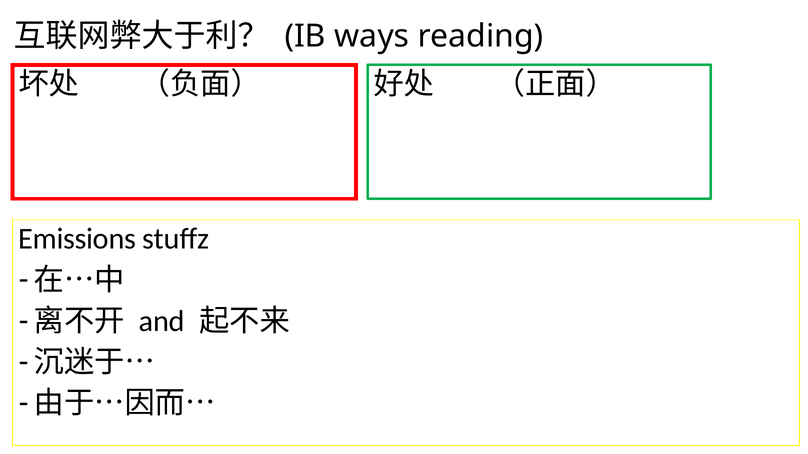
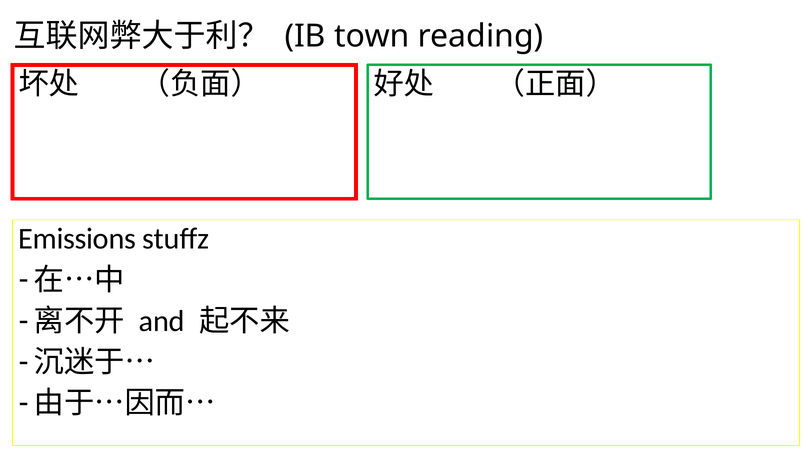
ways: ways -> town
